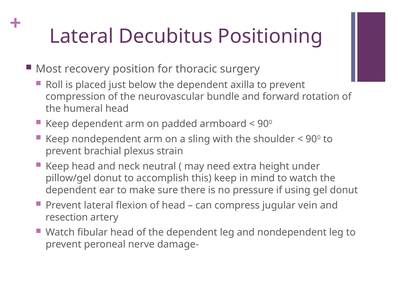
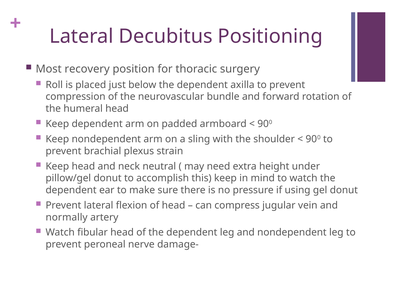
resection: resection -> normally
